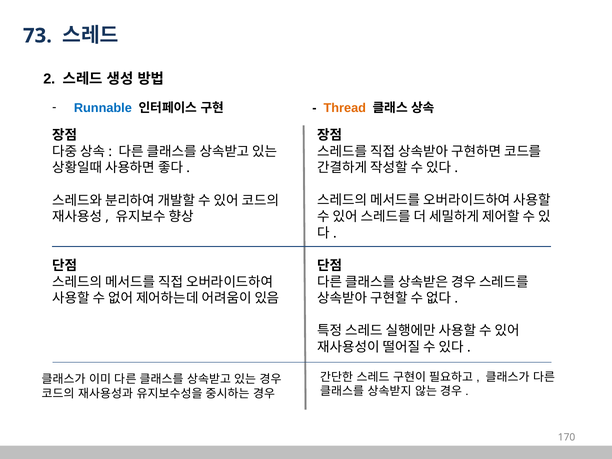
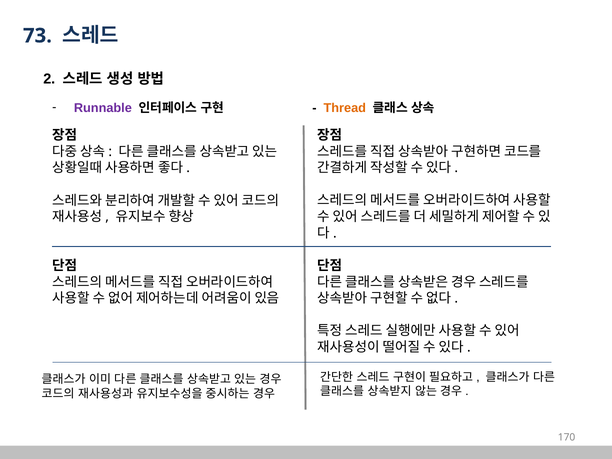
Runnable colour: blue -> purple
